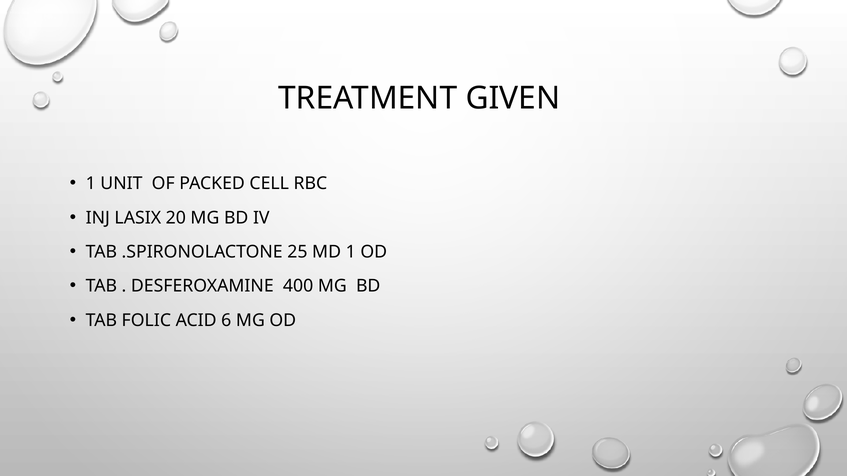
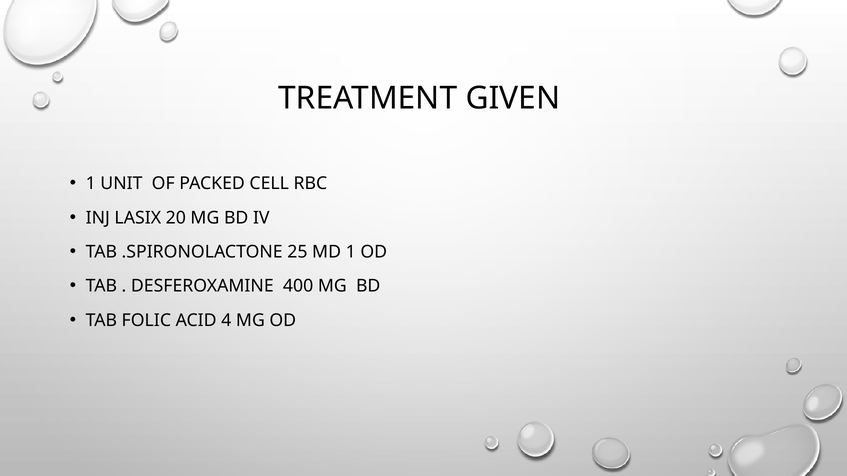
6: 6 -> 4
